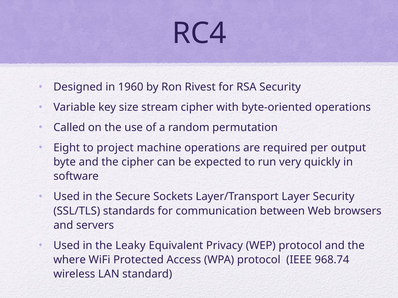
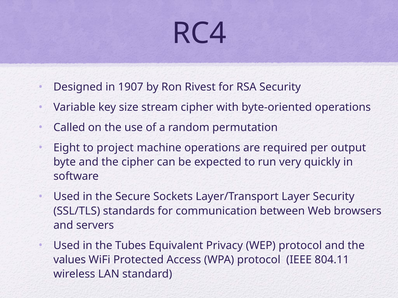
1960: 1960 -> 1907
Leaky: Leaky -> Tubes
where: where -> values
968.74: 968.74 -> 804.11
